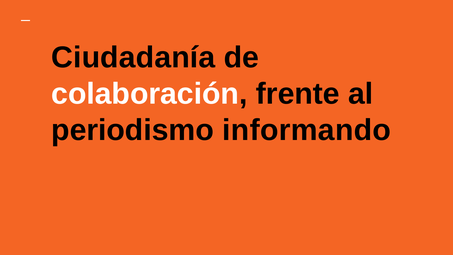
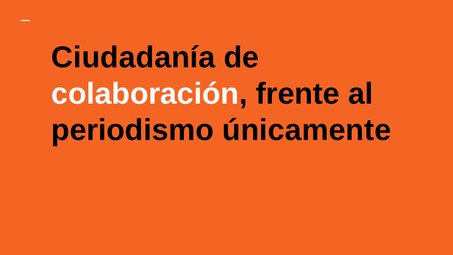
informando: informando -> únicamente
